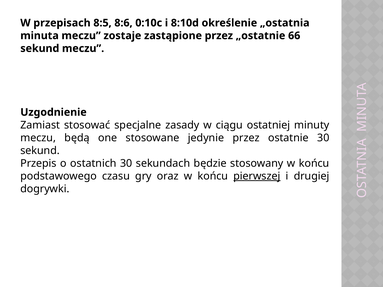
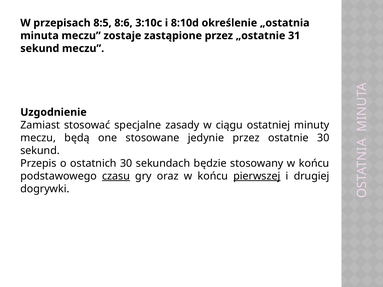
0:10c: 0:10c -> 3:10c
66: 66 -> 31
czasu underline: none -> present
